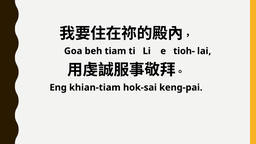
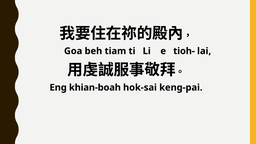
khian-tiam: khian-tiam -> khian-boah
